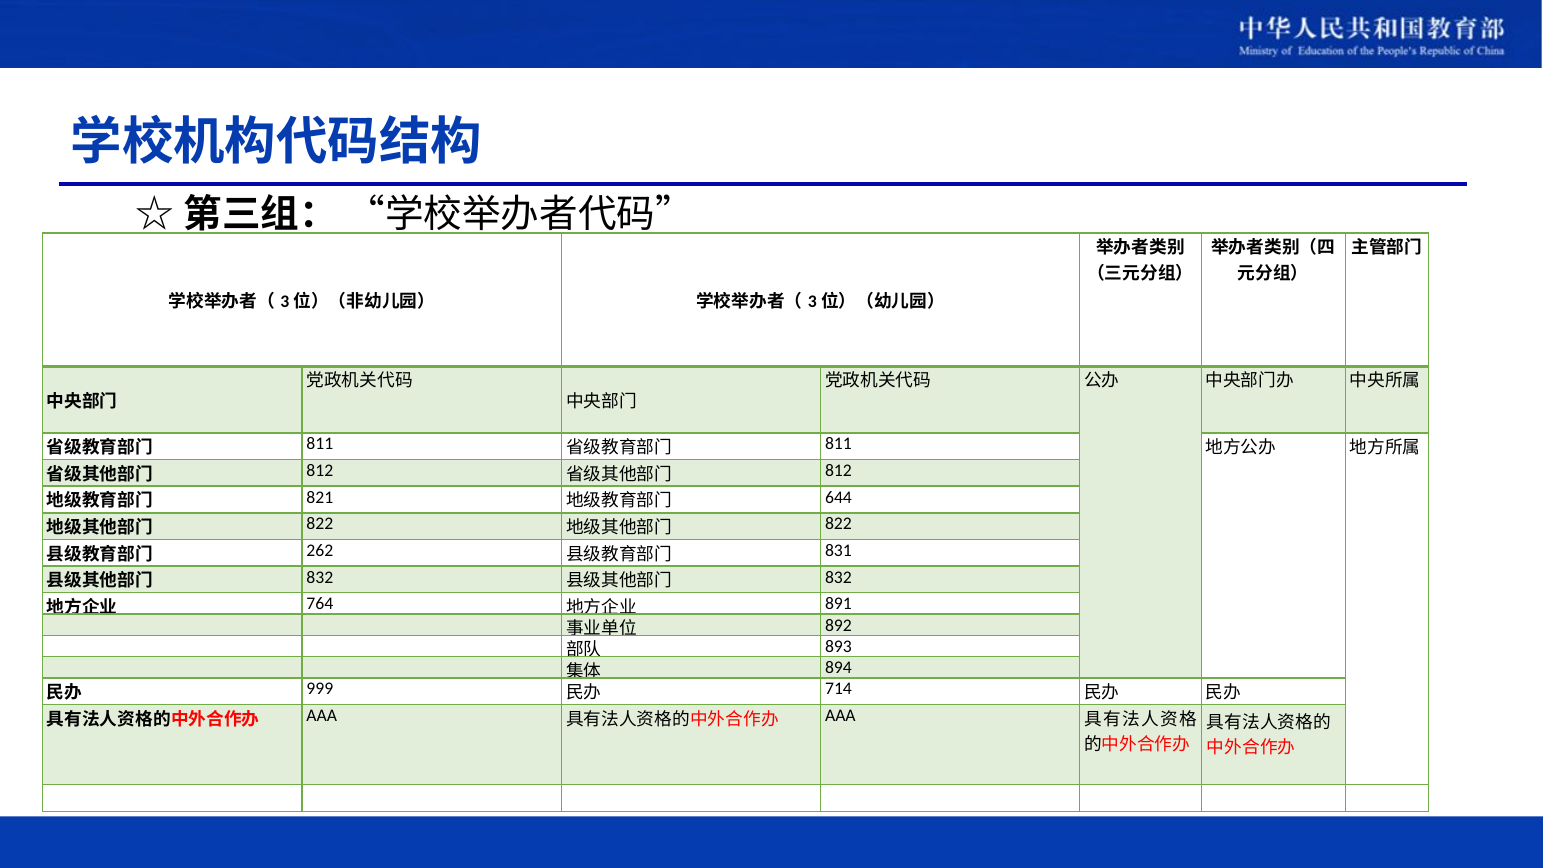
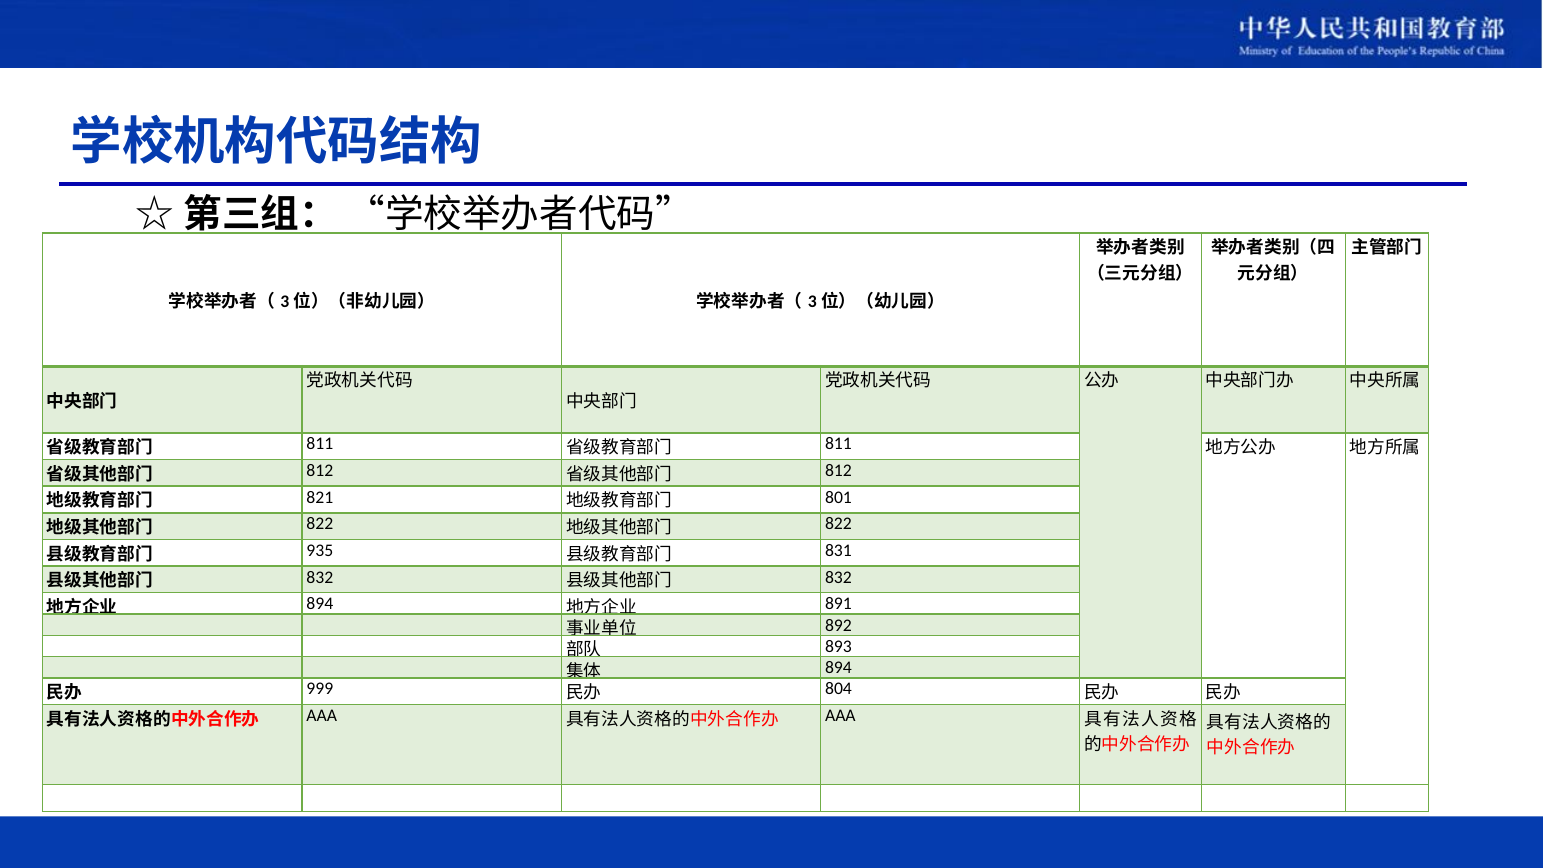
644: 644 -> 801
262: 262 -> 935
764 at (320, 604): 764 -> 894
714: 714 -> 804
